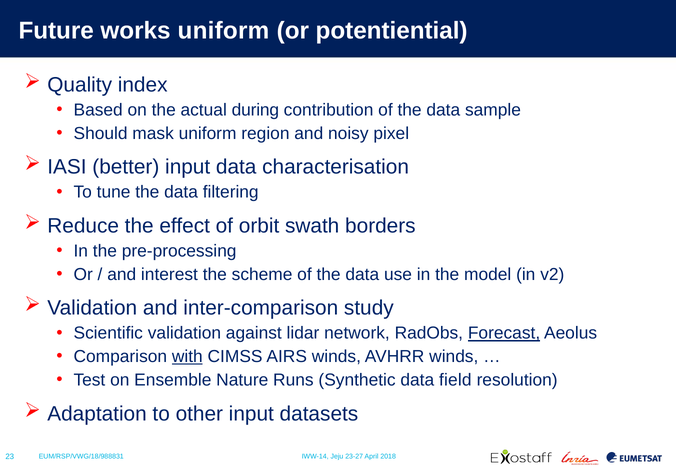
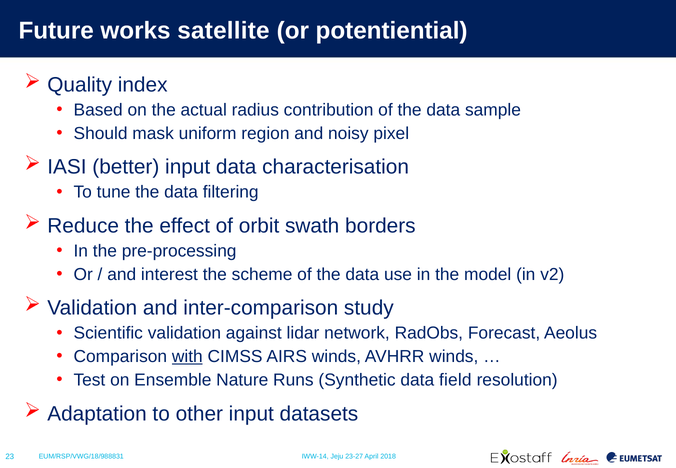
works uniform: uniform -> satellite
during: during -> radius
Forecast underline: present -> none
